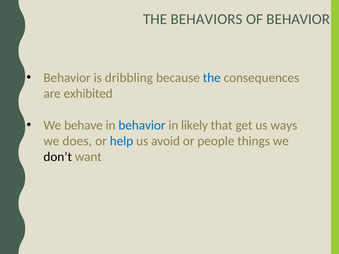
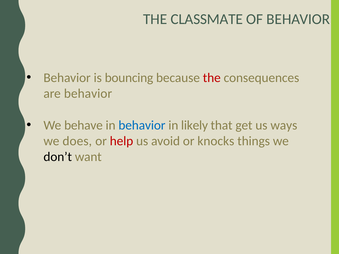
BEHAVIORS: BEHAVIORS -> CLASSMATE
dribbling: dribbling -> bouncing
the at (212, 78) colour: blue -> red
are exhibited: exhibited -> behavior
help colour: blue -> red
people: people -> knocks
